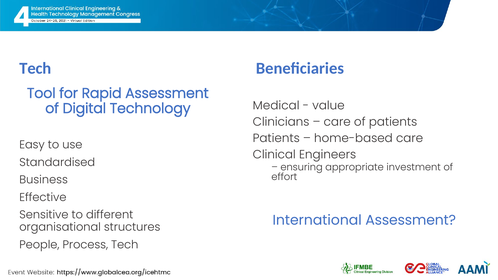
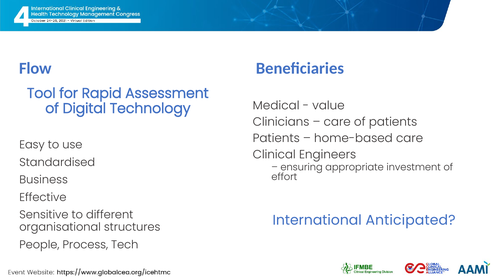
Tech at (35, 68): Tech -> Flow
International Assessment: Assessment -> Anticipated
